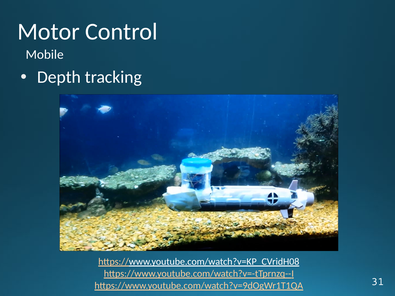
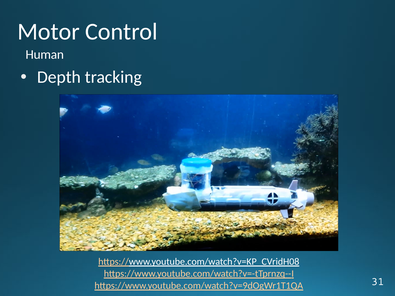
Mobile: Mobile -> Human
